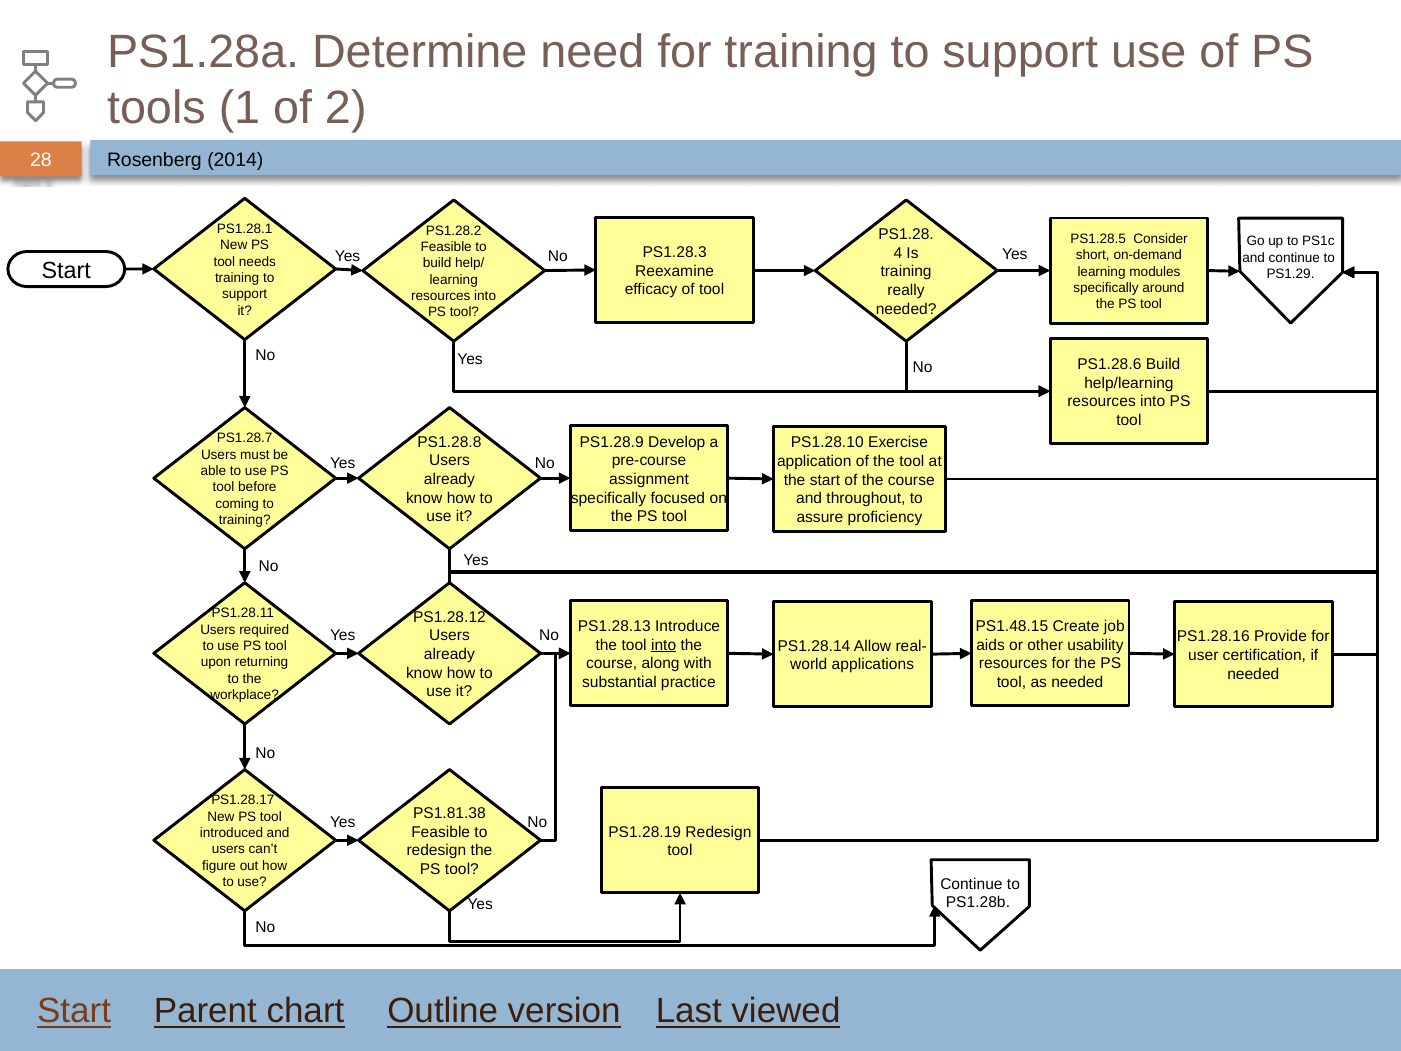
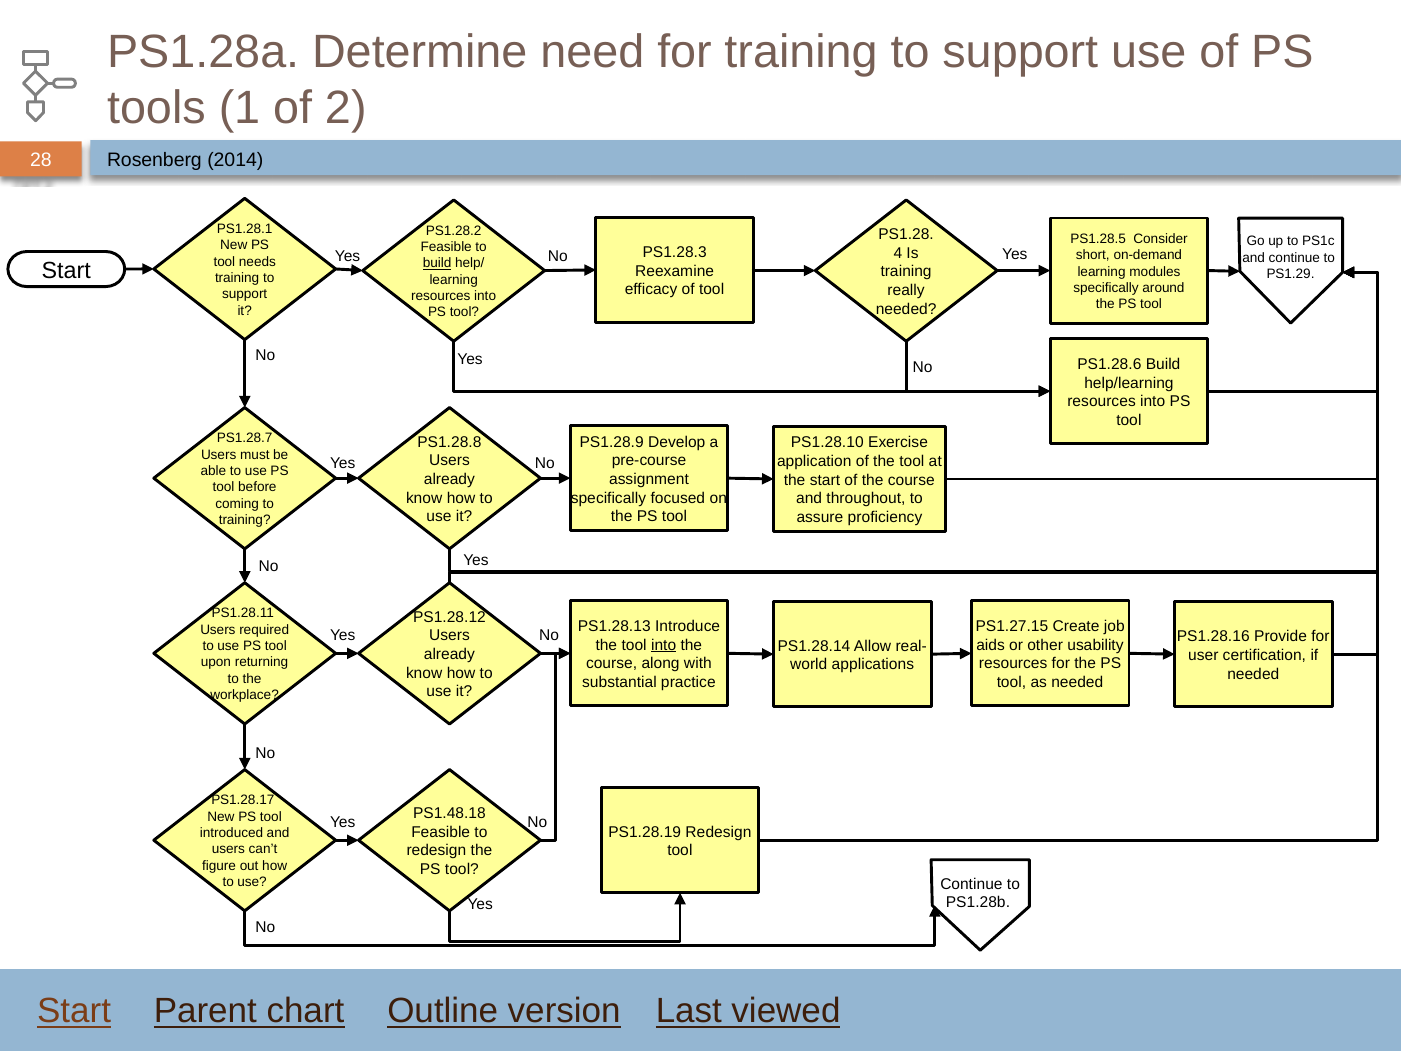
build at (437, 263) underline: none -> present
PS1.48.15: PS1.48.15 -> PS1.27.15
PS1.81.38: PS1.81.38 -> PS1.48.18
